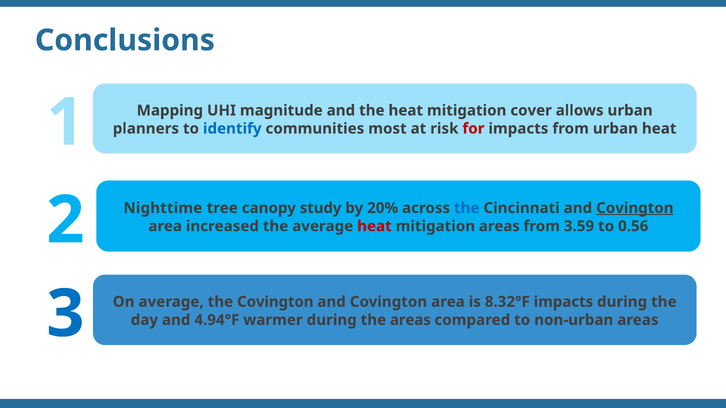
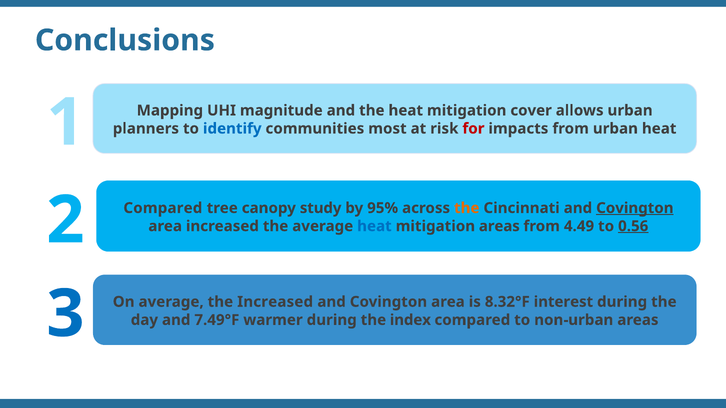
Nighttime at (163, 208): Nighttime -> Compared
20%: 20% -> 95%
the at (467, 208) colour: blue -> orange
heat at (374, 226) colour: red -> blue
3.59: 3.59 -> 4.49
0.56 underline: none -> present
the Covington: Covington -> Increased
8.32°F impacts: impacts -> interest
4.94°F: 4.94°F -> 7.49°F
the areas: areas -> index
